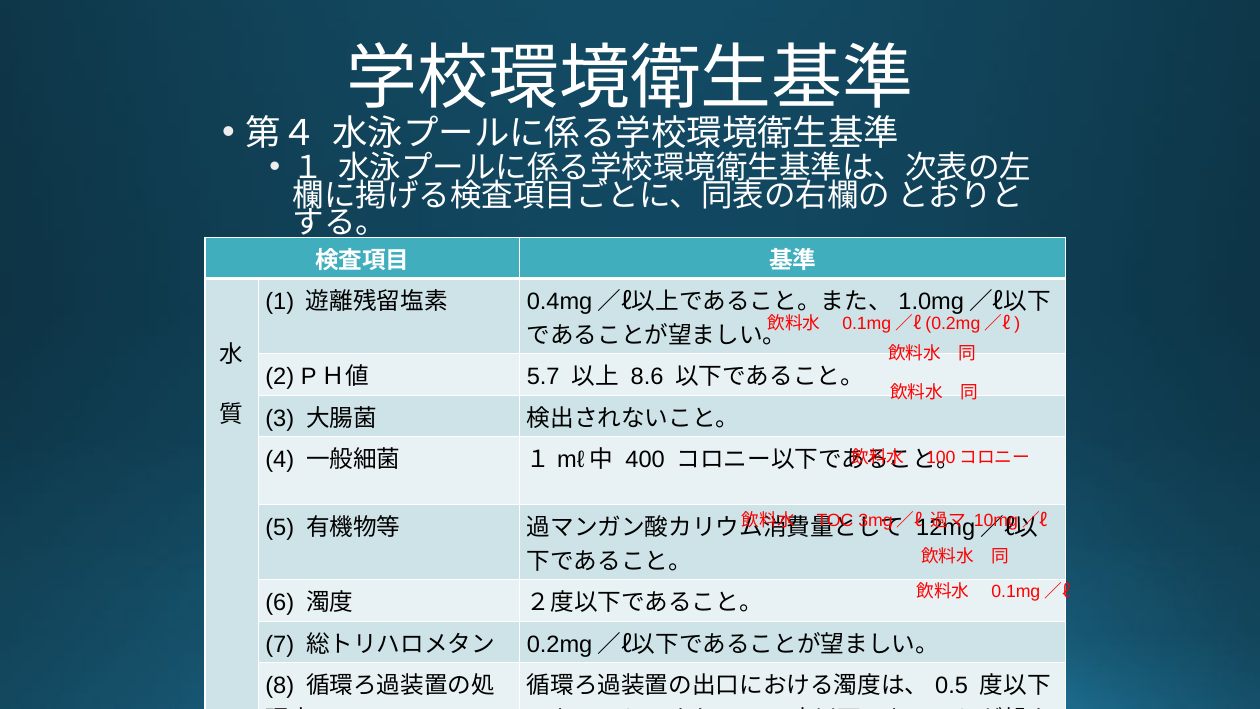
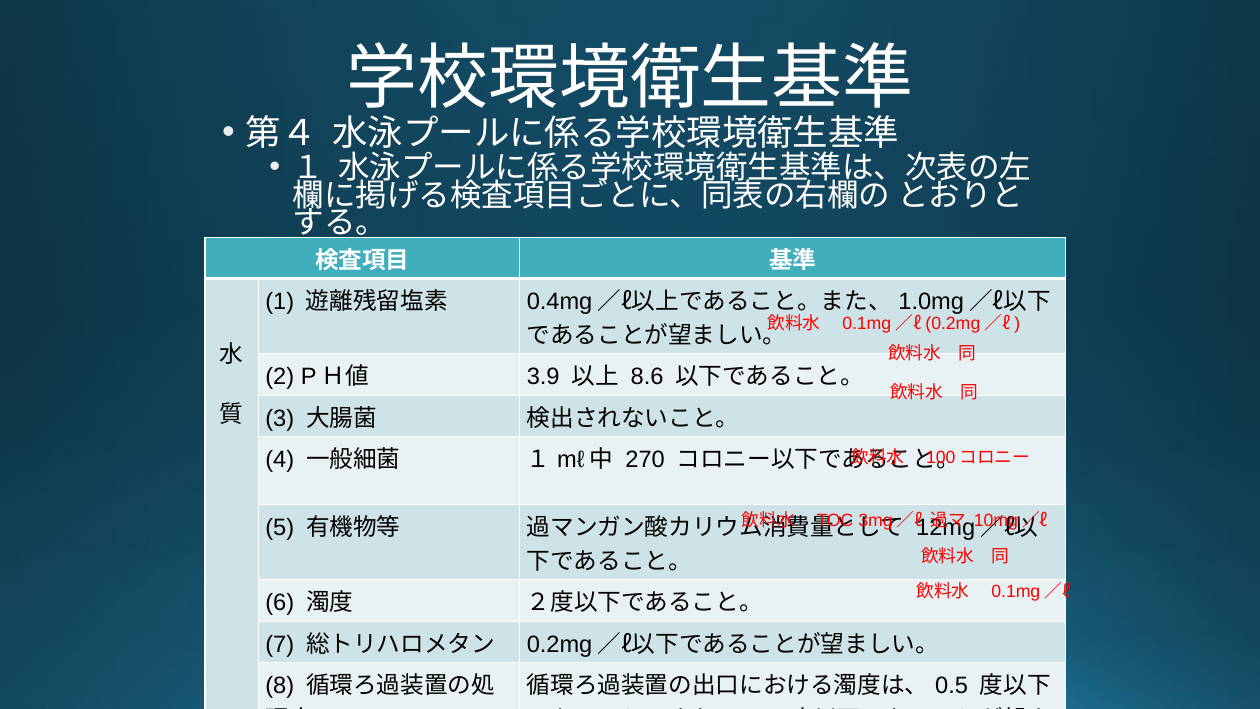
5.7: 5.7 -> 3.9
400: 400 -> 270
